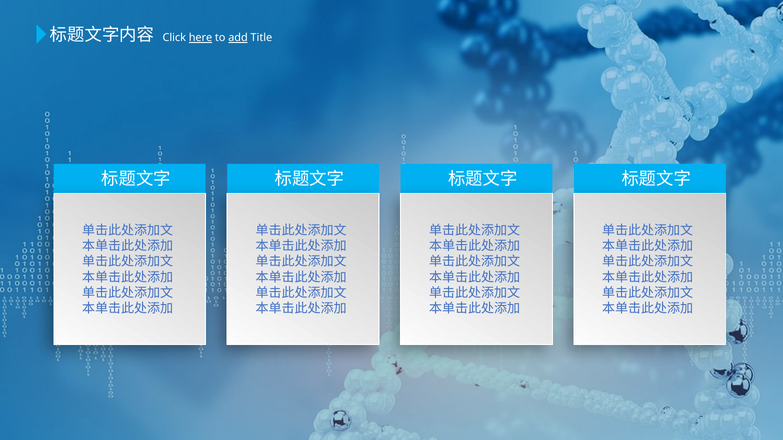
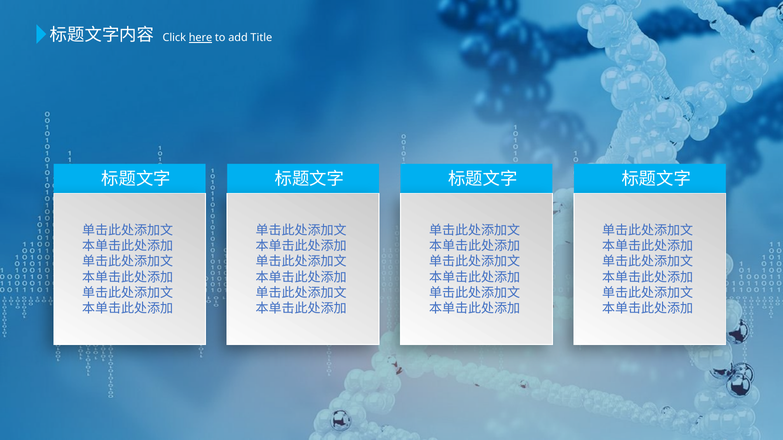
add underline: present -> none
